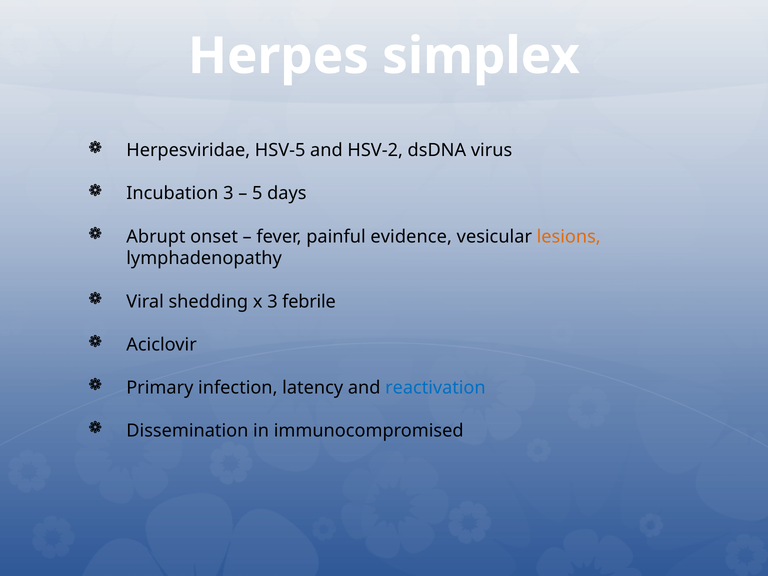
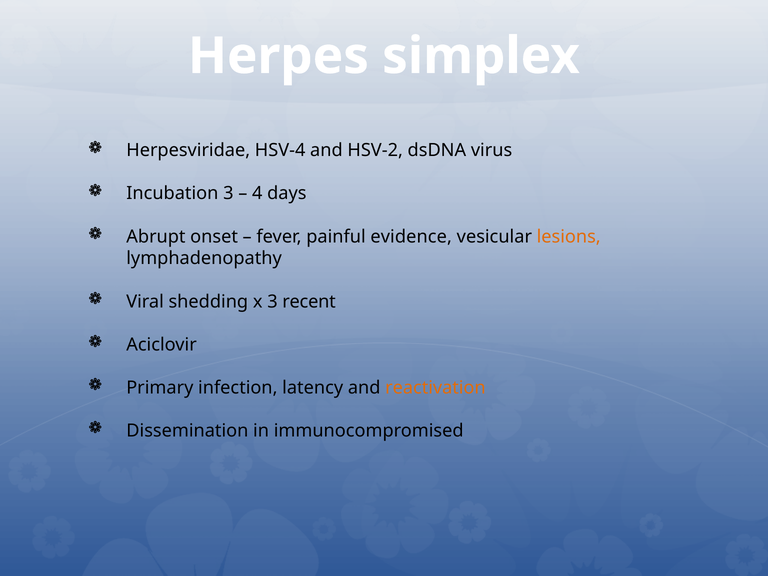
HSV-5: HSV-5 -> HSV-4
5: 5 -> 4
febrile: febrile -> recent
reactivation colour: blue -> orange
